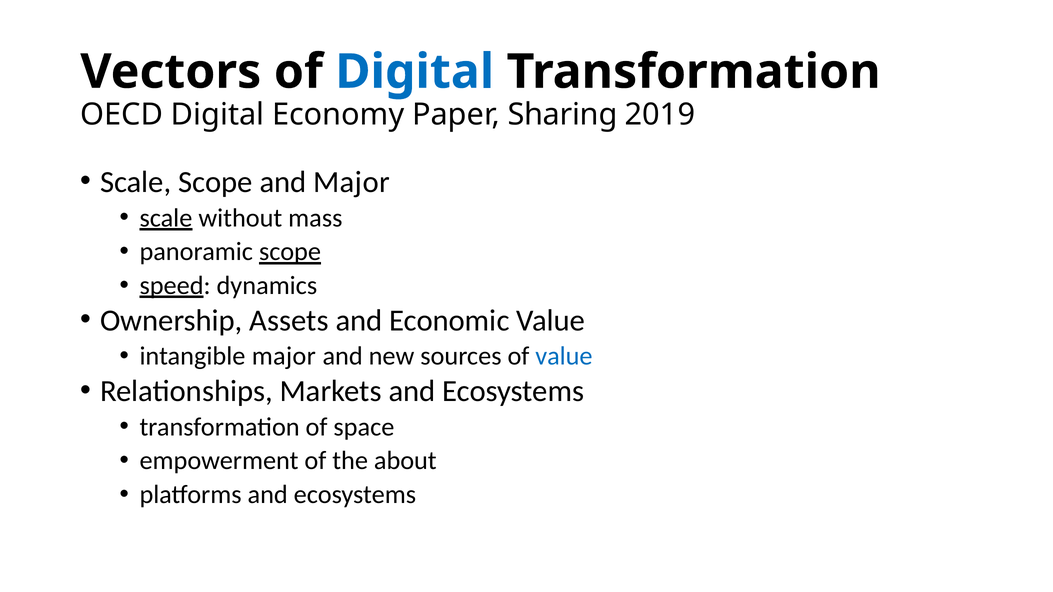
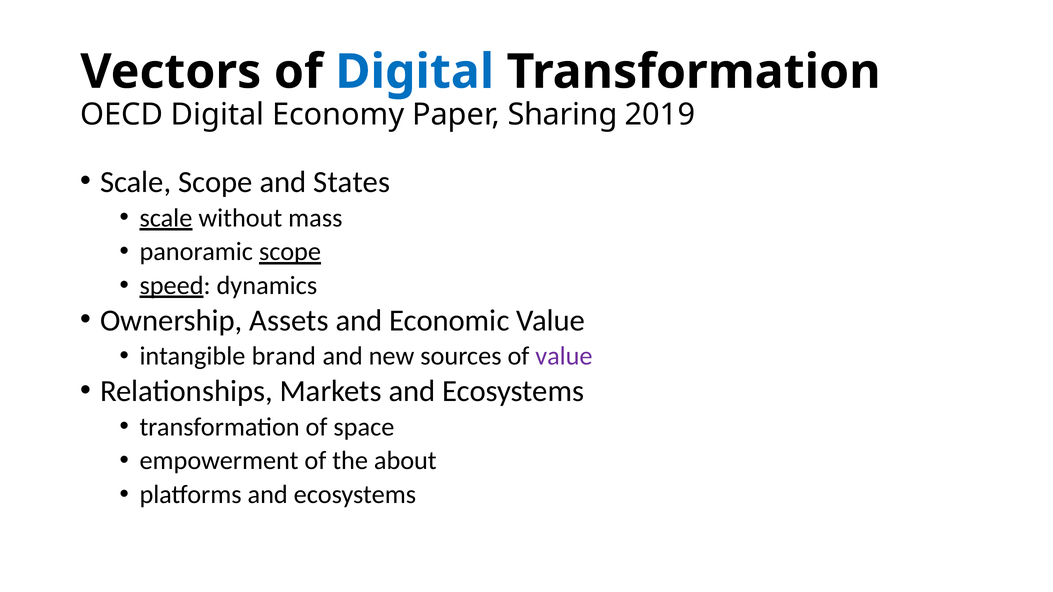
and Major: Major -> States
intangible major: major -> brand
value at (564, 356) colour: blue -> purple
